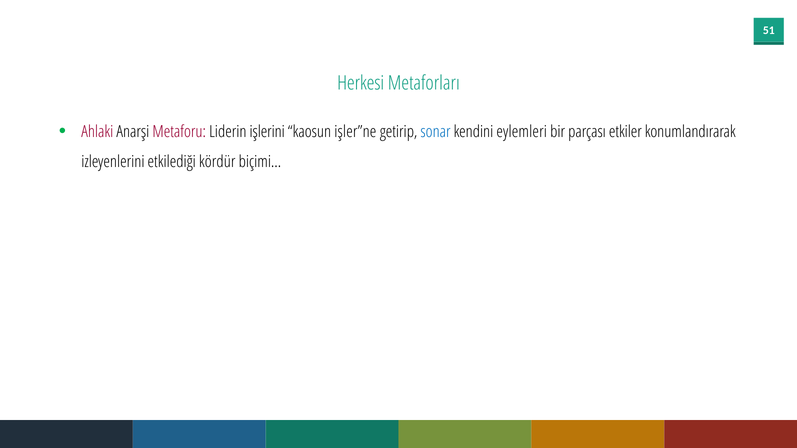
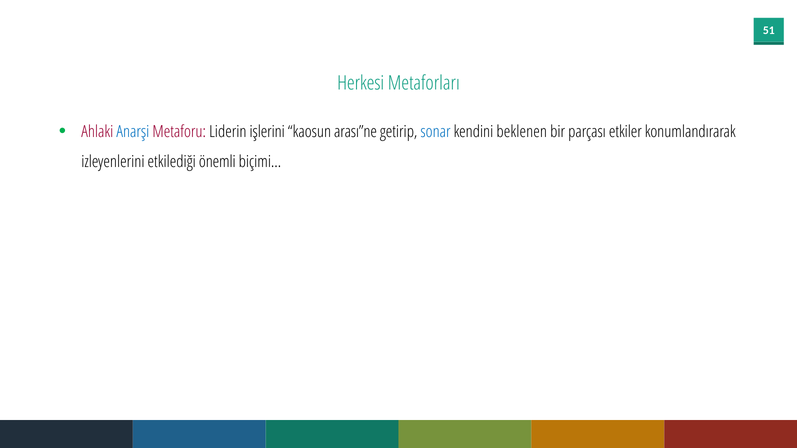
Anarşi colour: black -> blue
işler”ne: işler”ne -> arası”ne
eylemleri: eylemleri -> beklenen
kördür: kördür -> önemli
